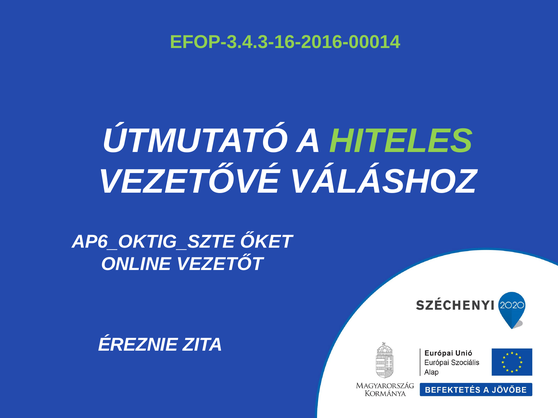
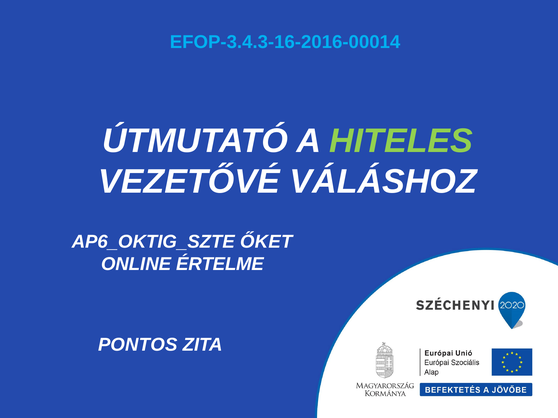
EFOP-3.4.3-16-2016-00014 colour: light green -> light blue
VEZETŐT: VEZETŐT -> ÉRTELME
ÉREZNIE: ÉREZNIE -> PONTOS
